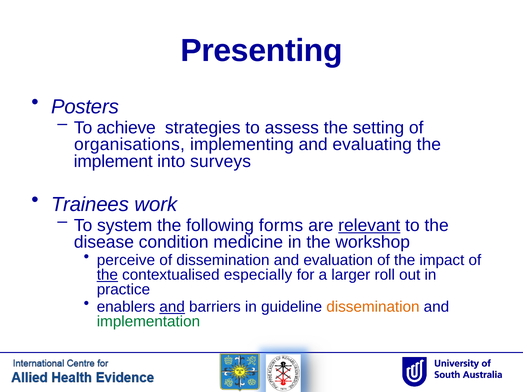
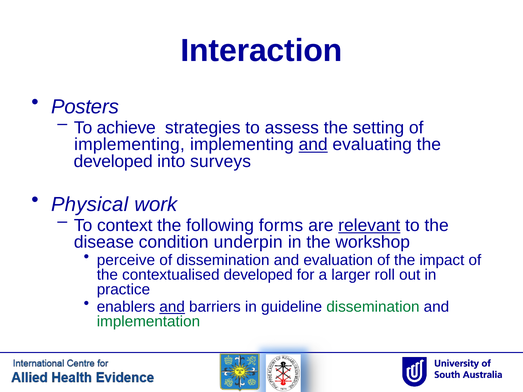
Presenting: Presenting -> Interaction
organisations at (129, 145): organisations -> implementing
and at (313, 145) underline: none -> present
implement at (113, 161): implement -> developed
Trainees: Trainees -> Physical
system: system -> context
medicine: medicine -> underpin
the at (107, 275) underline: present -> none
contextualised especially: especially -> developed
dissemination at (373, 307) colour: orange -> green
